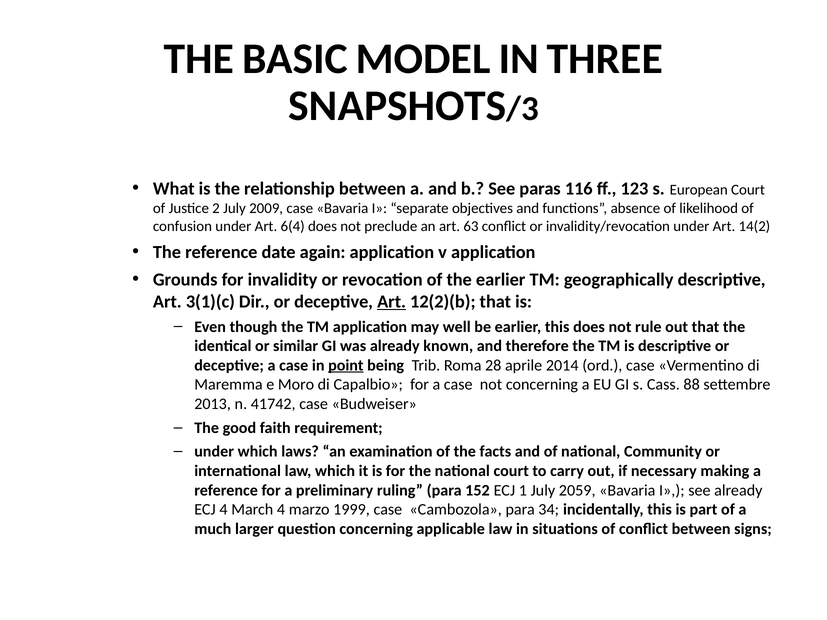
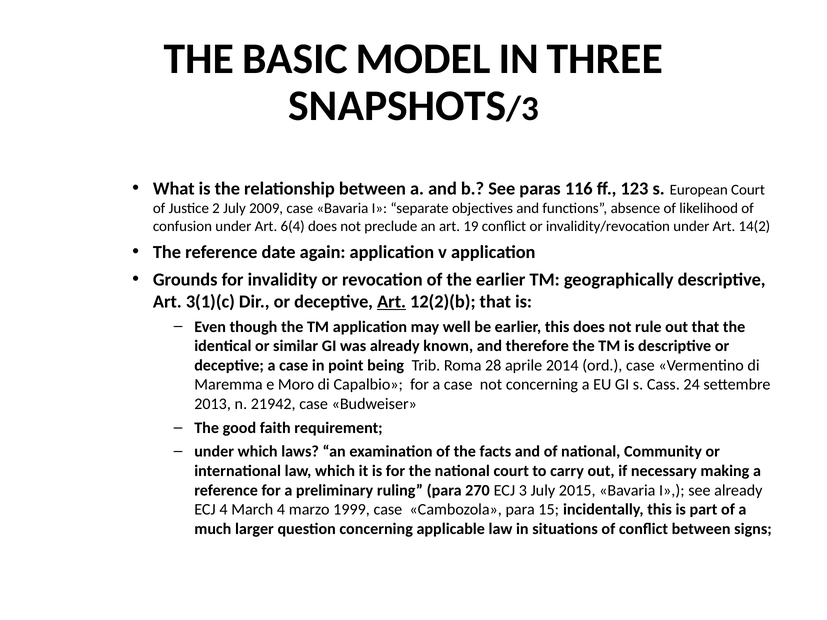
63: 63 -> 19
point underline: present -> none
88: 88 -> 24
41742: 41742 -> 21942
152: 152 -> 270
1: 1 -> 3
2059: 2059 -> 2015
34: 34 -> 15
